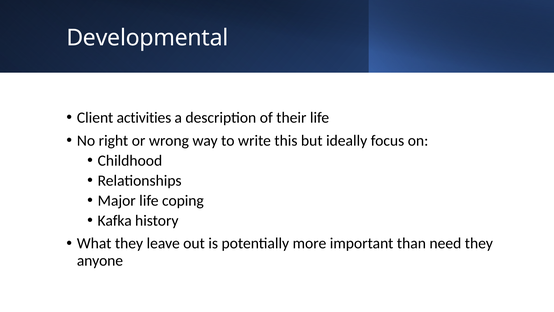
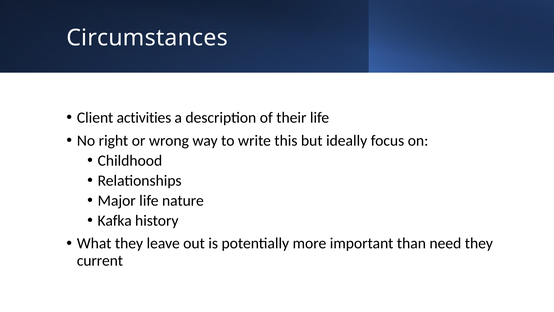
Developmental: Developmental -> Circumstances
coping: coping -> nature
anyone: anyone -> current
